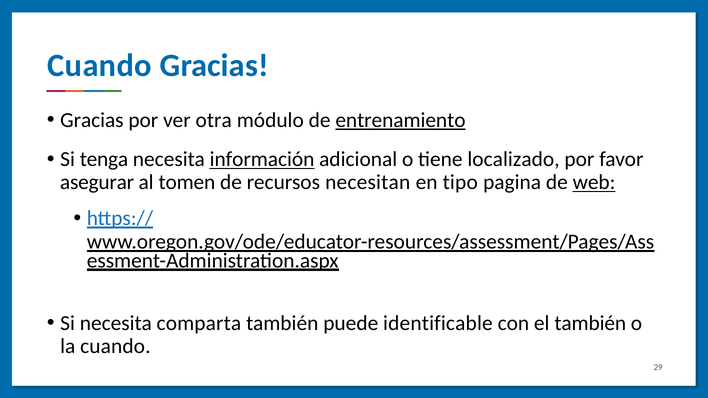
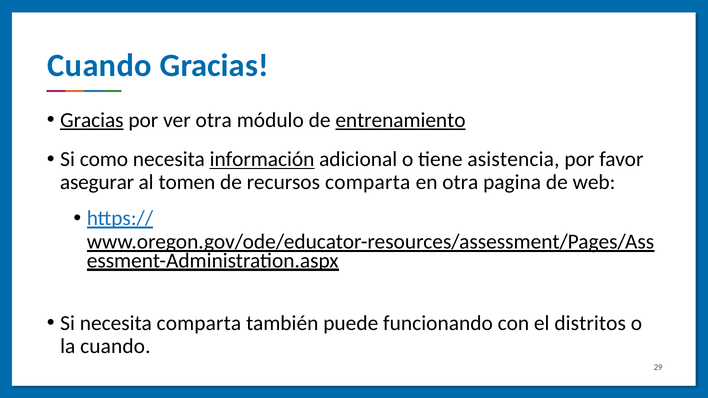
Gracias at (92, 120) underline: none -> present
tenga: tenga -> como
localizado: localizado -> asistencia
recursos necesitan: necesitan -> comparta
en tipo: tipo -> otra
web underline: present -> none
identificable: identificable -> funcionando
el también: también -> distritos
